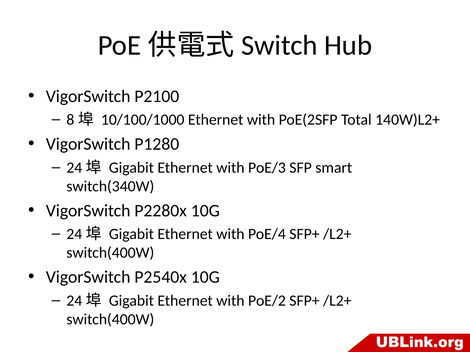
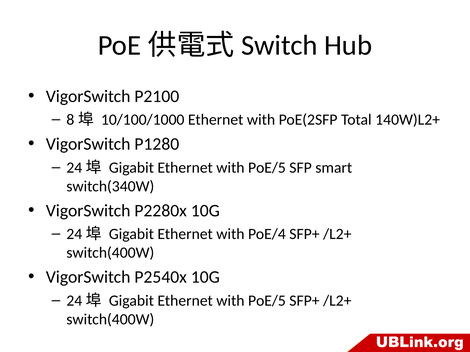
PoE/3 at (267, 168): PoE/3 -> PoE/5
PoE/2 at (267, 301): PoE/2 -> PoE/5
